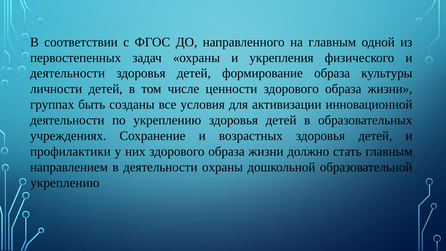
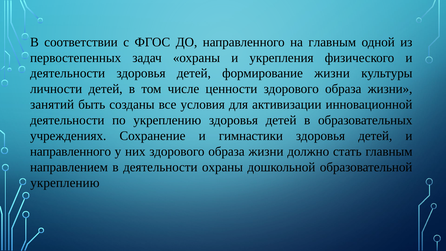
формирование образа: образа -> жизни
группах: группах -> занятий
возрастных: возрастных -> гимнастики
профилактики at (70, 151): профилактики -> направленного
